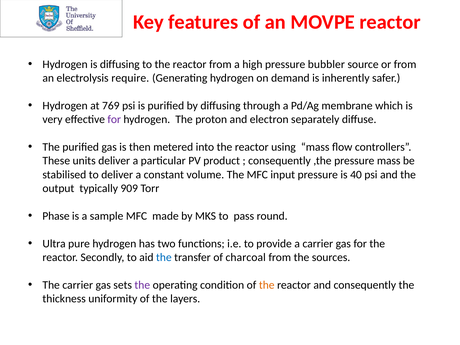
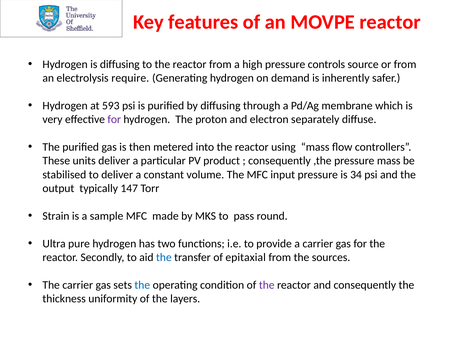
bubbler: bubbler -> controls
769: 769 -> 593
40: 40 -> 34
909: 909 -> 147
Phase: Phase -> Strain
charcoal: charcoal -> epitaxial
the at (142, 285) colour: purple -> blue
the at (267, 285) colour: orange -> purple
